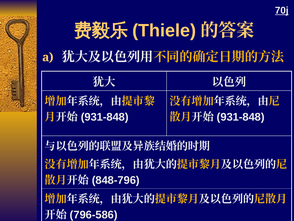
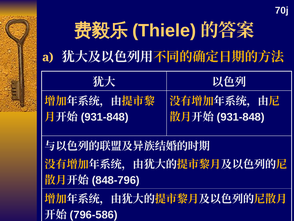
70j underline: present -> none
